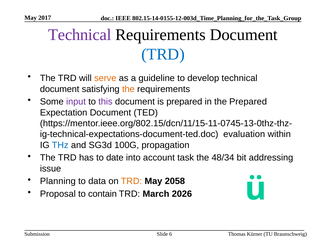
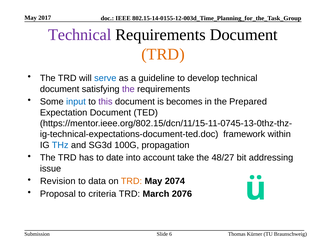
TRD at (163, 54) colour: blue -> orange
serve colour: orange -> blue
the at (128, 89) colour: orange -> purple
input colour: purple -> blue
is prepared: prepared -> becomes
evaluation: evaluation -> framework
task: task -> take
48/34: 48/34 -> 48/27
Planning: Planning -> Revision
2058: 2058 -> 2074
contain: contain -> criteria
2026: 2026 -> 2076
